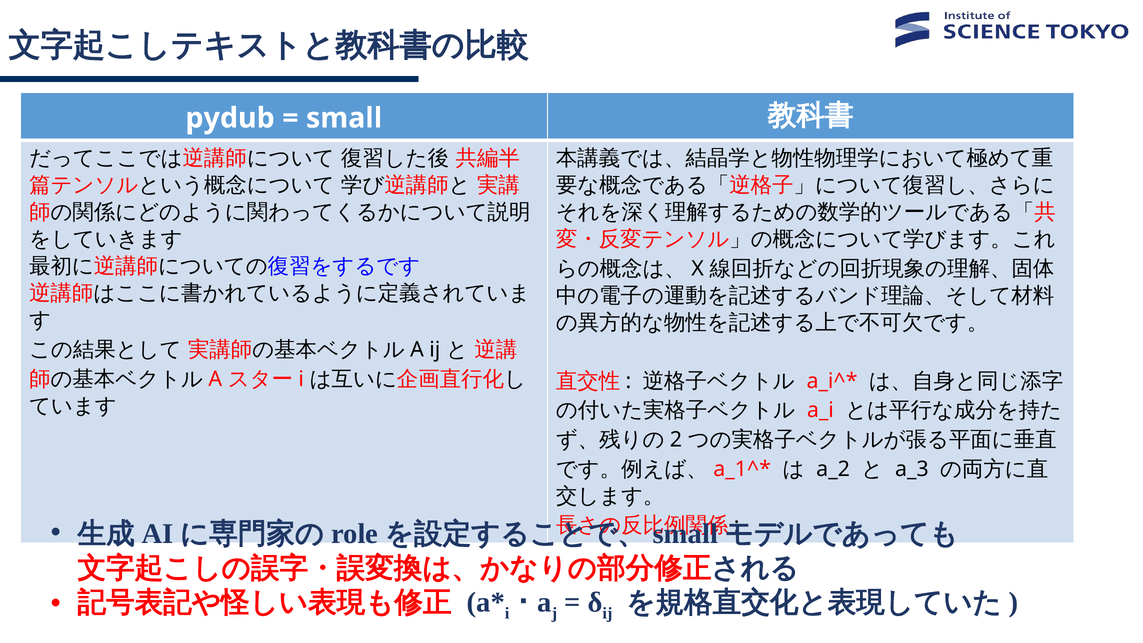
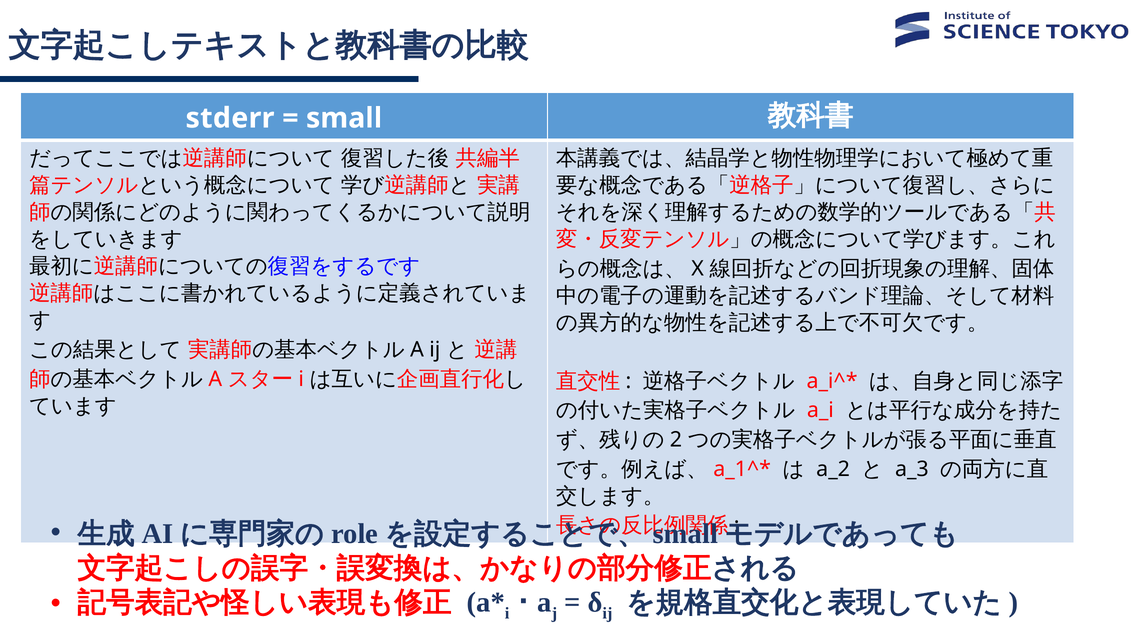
pydub: pydub -> stderr
